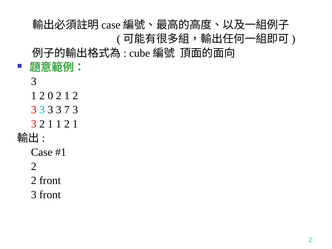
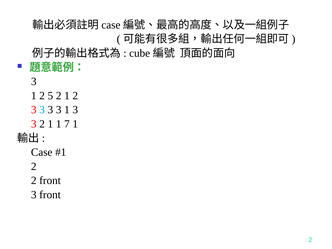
0: 0 -> 5
3 3 7: 7 -> 1
1 1 2: 2 -> 7
